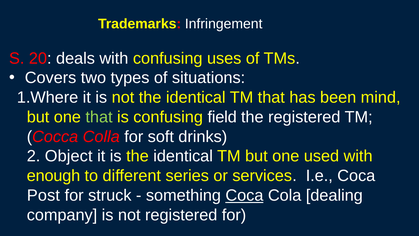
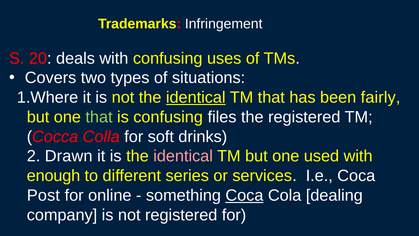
identical at (196, 97) underline: none -> present
mind: mind -> fairly
field: field -> files
Object: Object -> Drawn
identical at (183, 156) colour: white -> pink
struck: struck -> online
